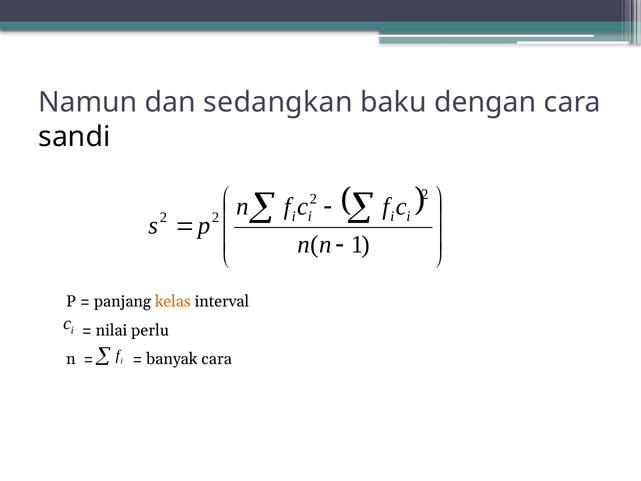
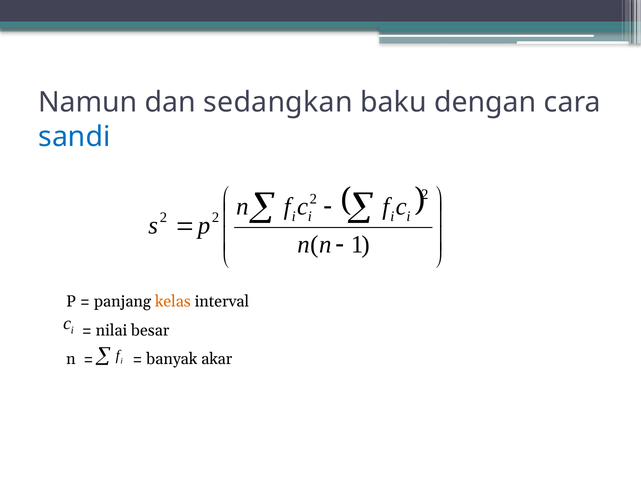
sandi colour: black -> blue
perlu: perlu -> besar
banyak cara: cara -> akar
